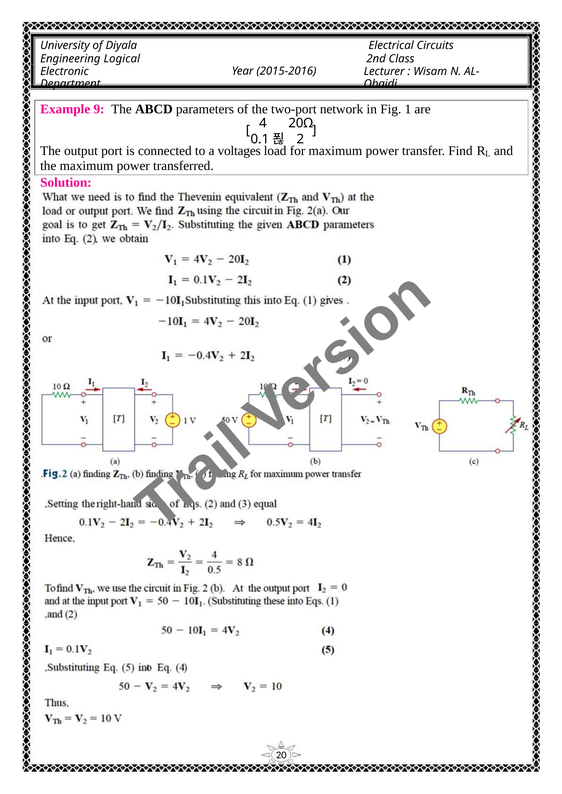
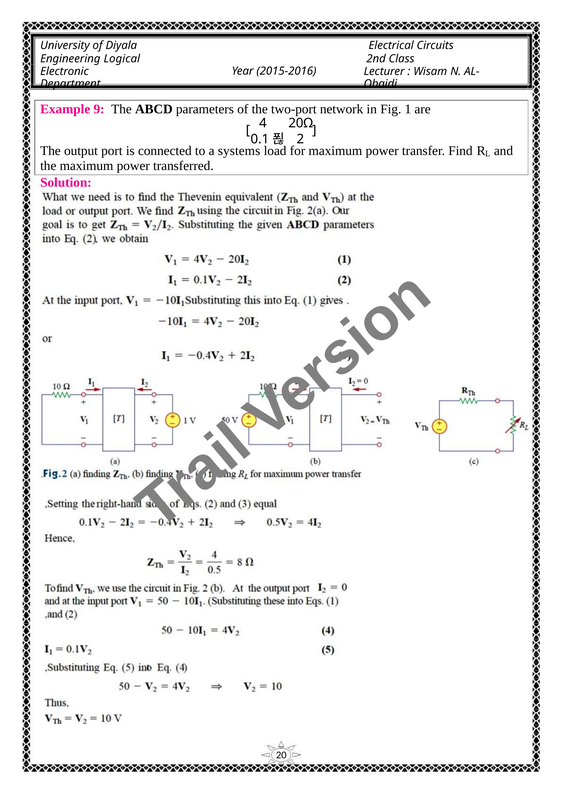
voltages: voltages -> systems
